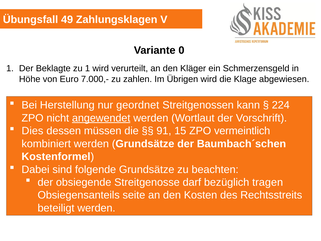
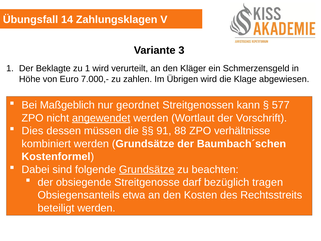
49: 49 -> 14
0: 0 -> 3
Herstellung: Herstellung -> Maßgeblich
224: 224 -> 577
15: 15 -> 88
vermeintlich: vermeintlich -> verhältnisse
Grundsätze at (147, 169) underline: none -> present
seite: seite -> etwa
